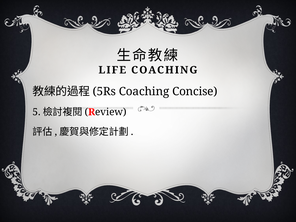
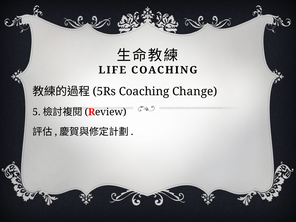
Concise: Concise -> Change
